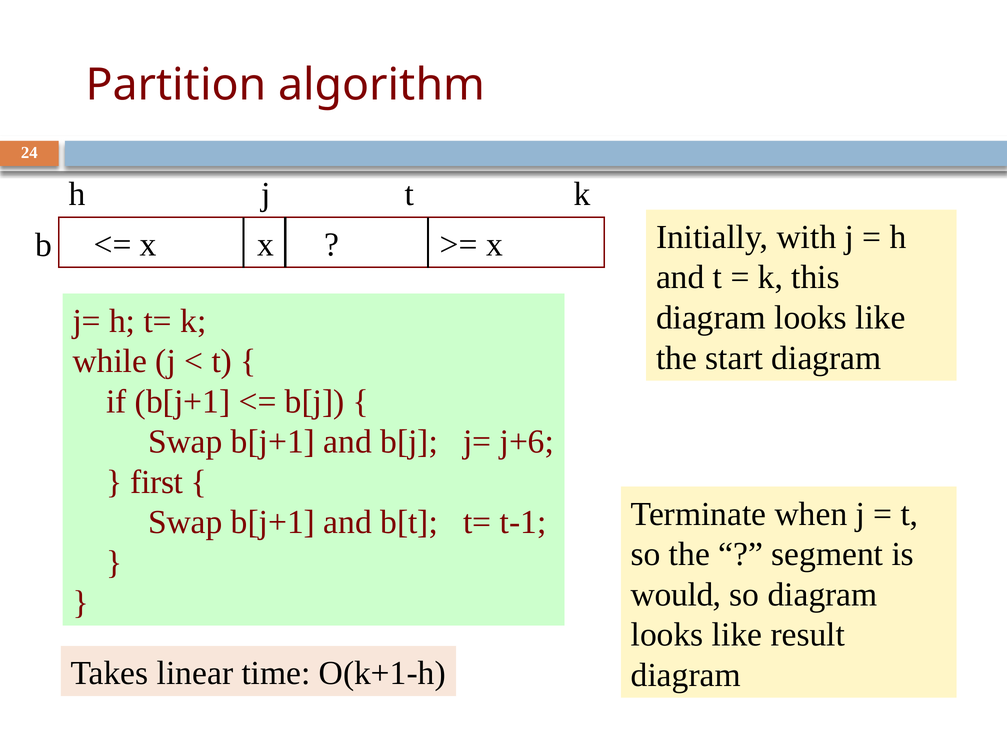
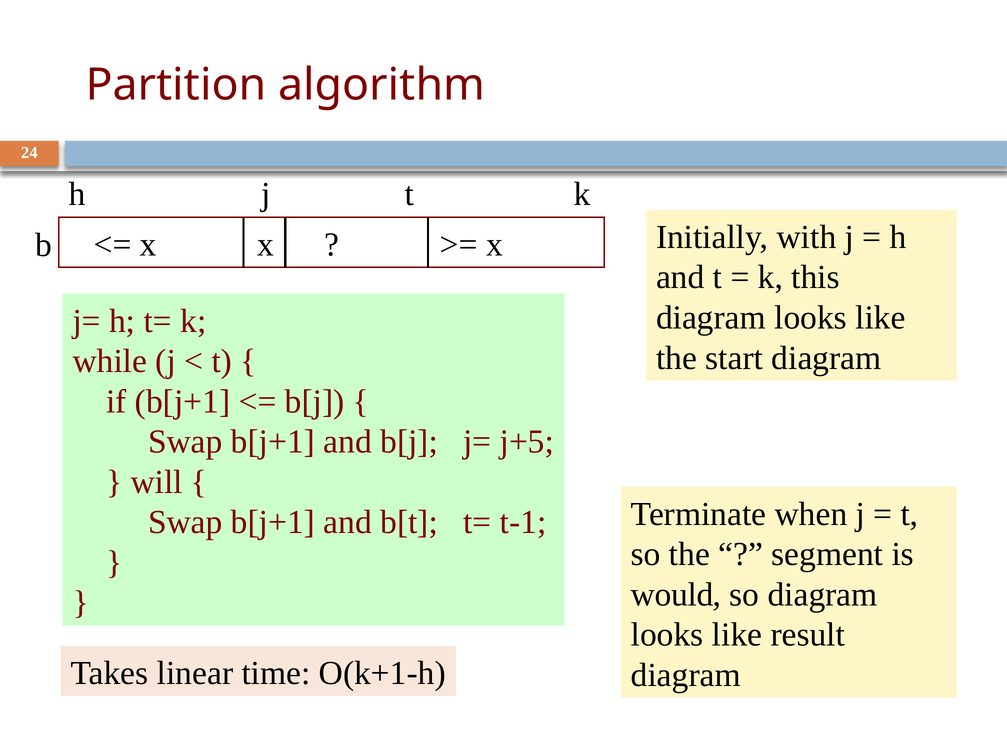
j+6: j+6 -> j+5
first: first -> will
